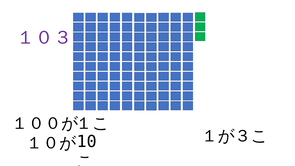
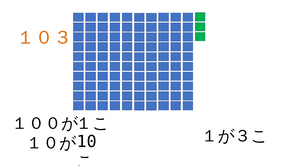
１０３ colour: purple -> orange
